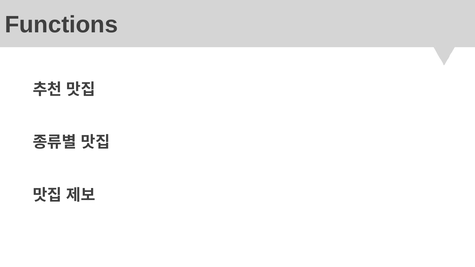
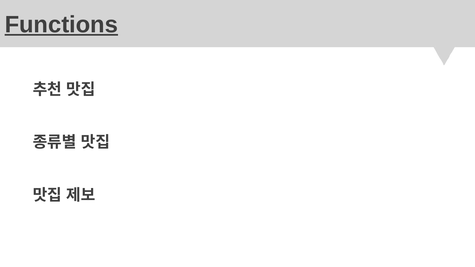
Functions underline: none -> present
